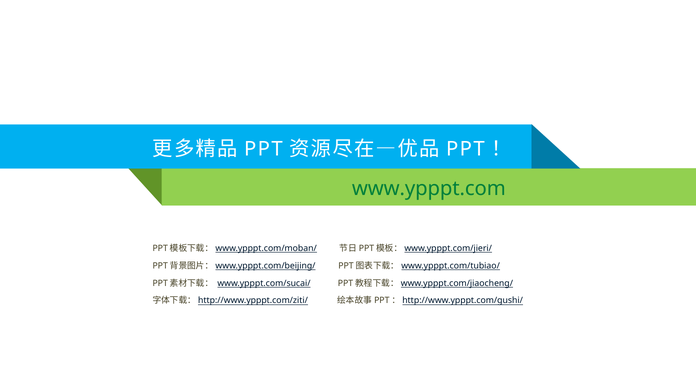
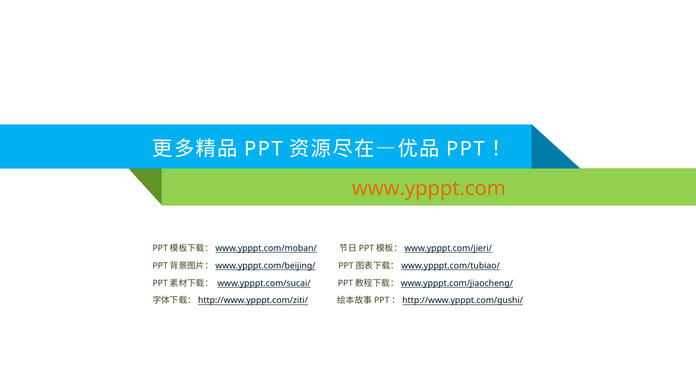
www.ypppt.com colour: green -> orange
